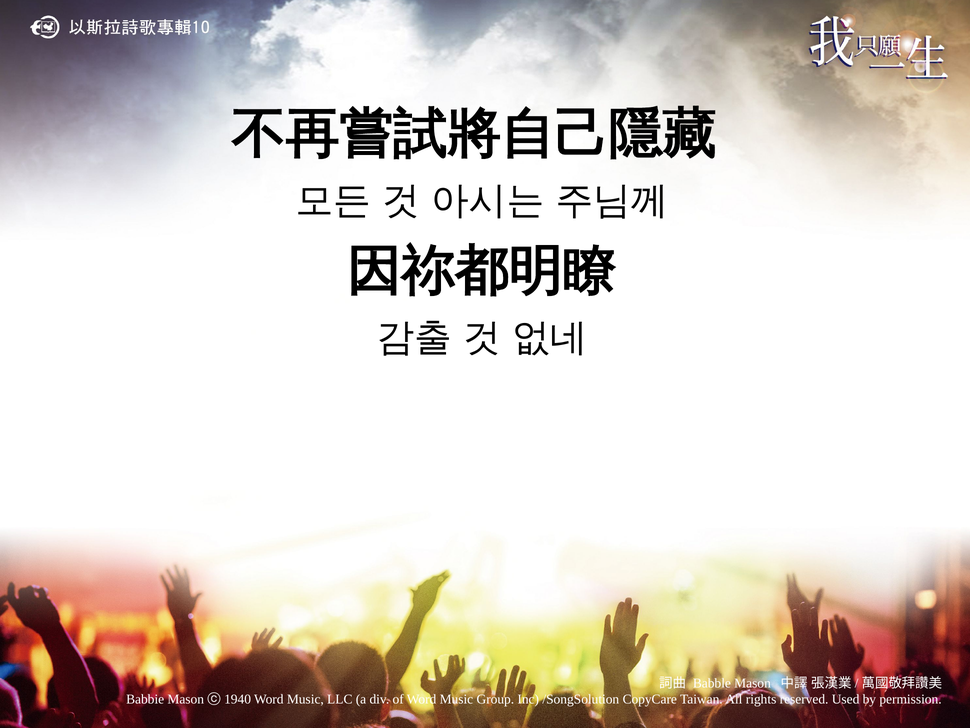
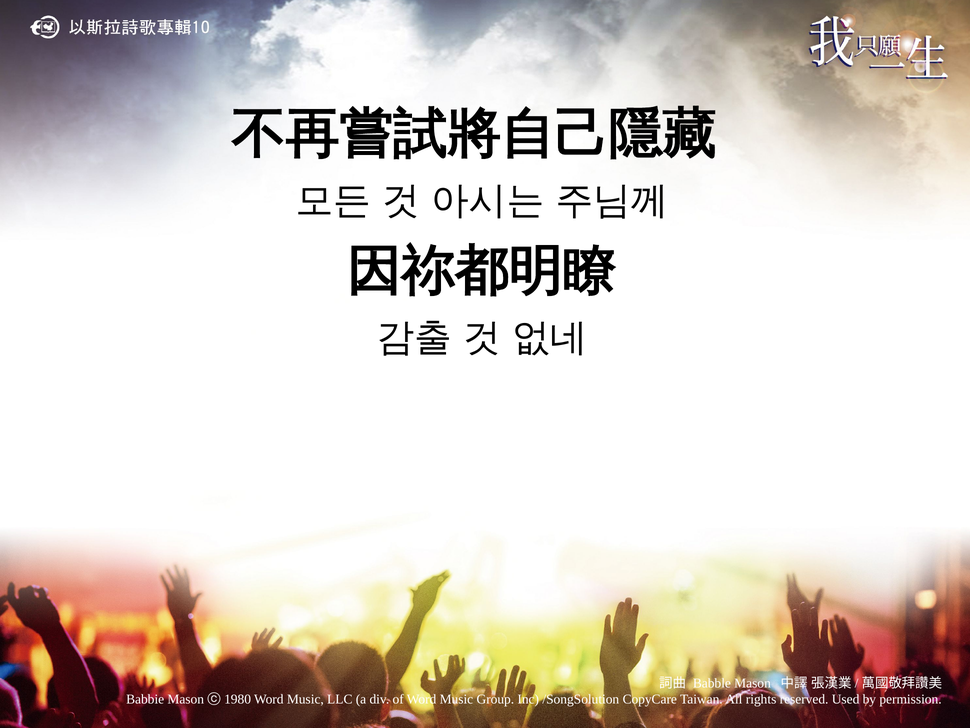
1940: 1940 -> 1980
